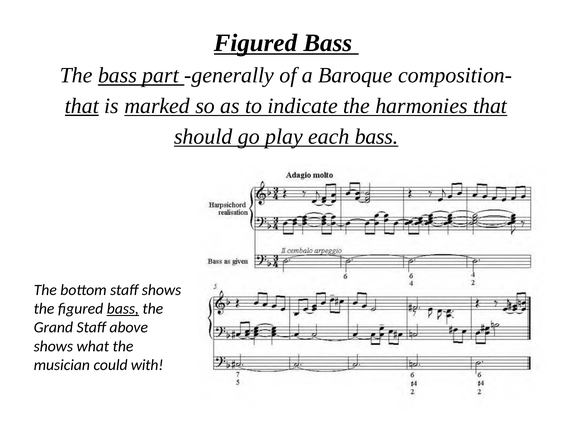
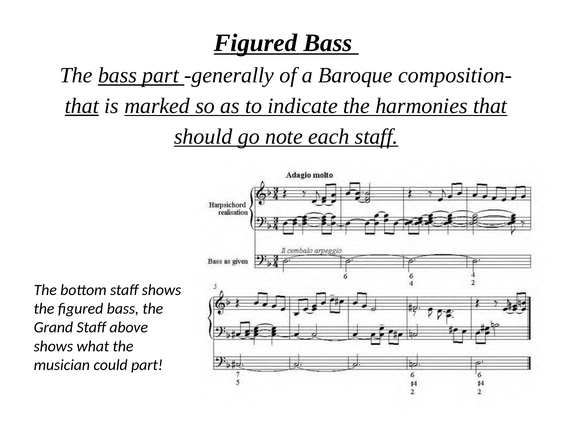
play: play -> note
each bass: bass -> staff
bass at (123, 309) underline: present -> none
could with: with -> part
